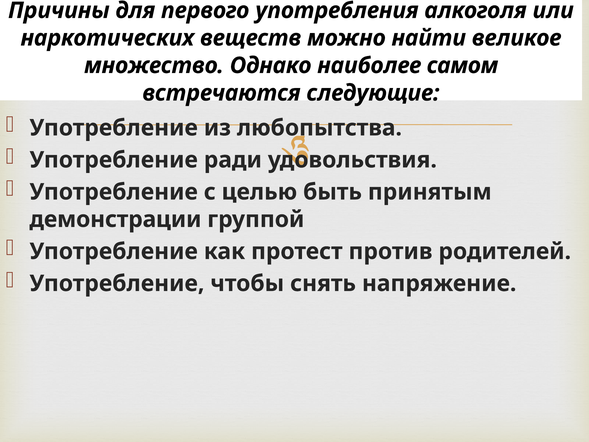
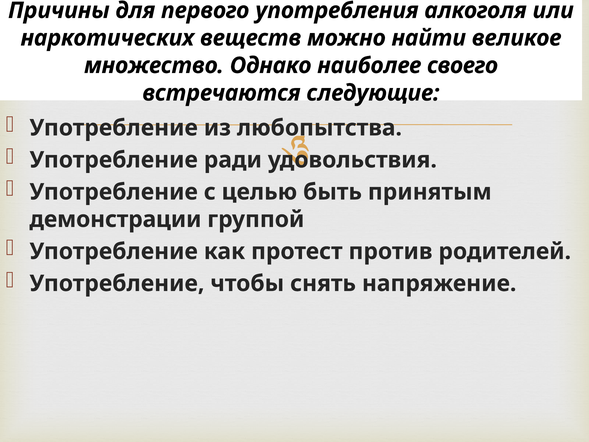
самом: самом -> своего
